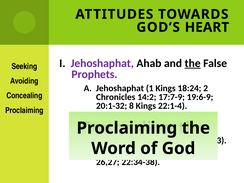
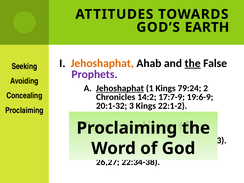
HEART: HEART -> EARTH
Jehoshaphat at (102, 63) colour: purple -> orange
Jehoshaphat at (120, 88) underline: none -> present
18:24: 18:24 -> 79:24
8: 8 -> 3
22:1-4: 22:1-4 -> 22:1-2
